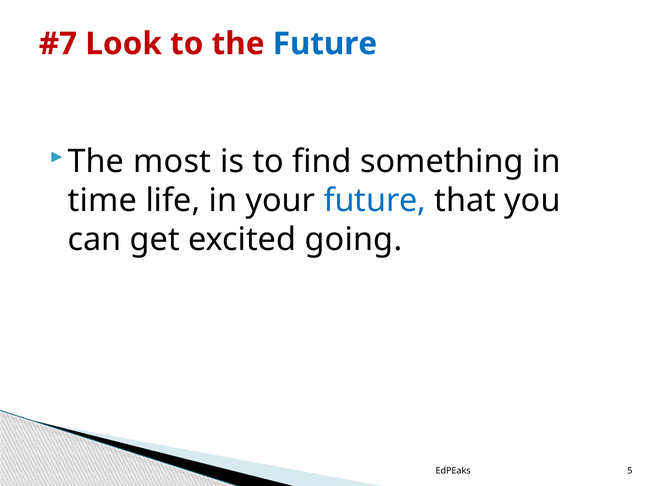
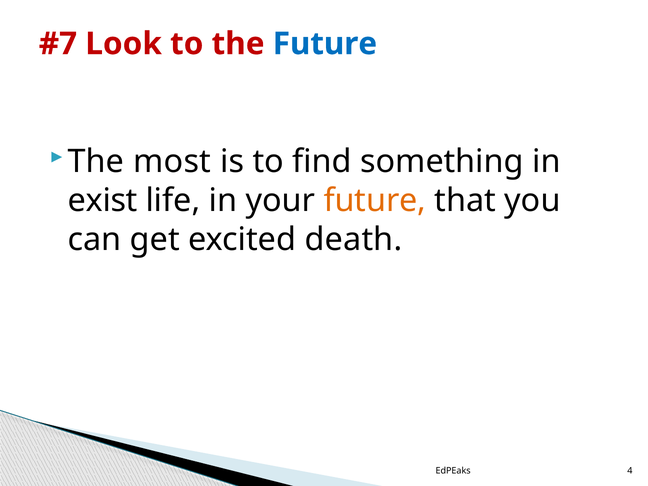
time: time -> exist
future at (375, 200) colour: blue -> orange
going: going -> death
5: 5 -> 4
